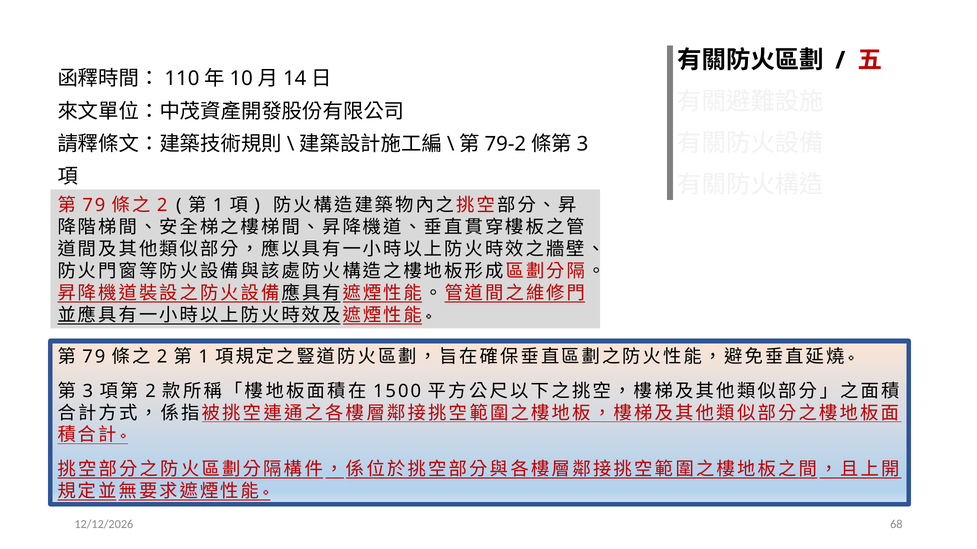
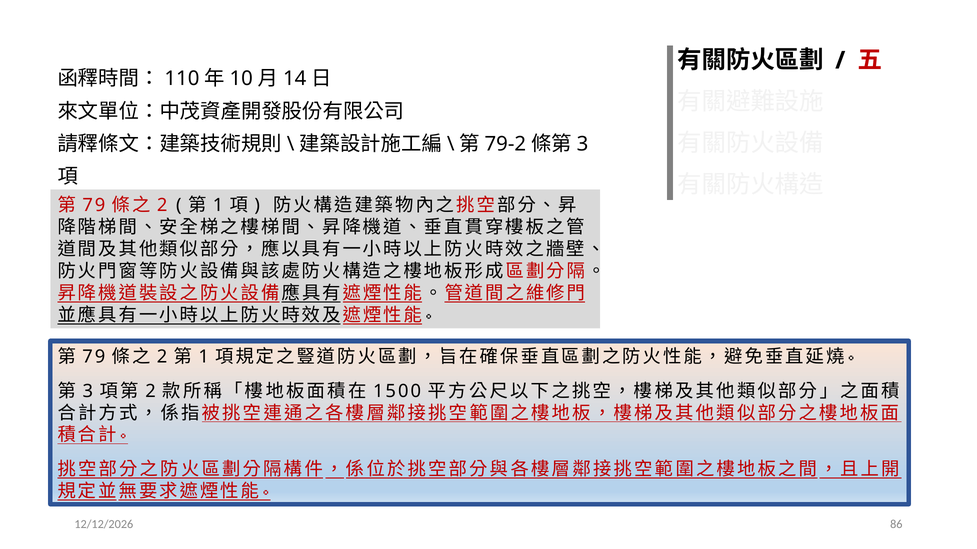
68: 68 -> 86
